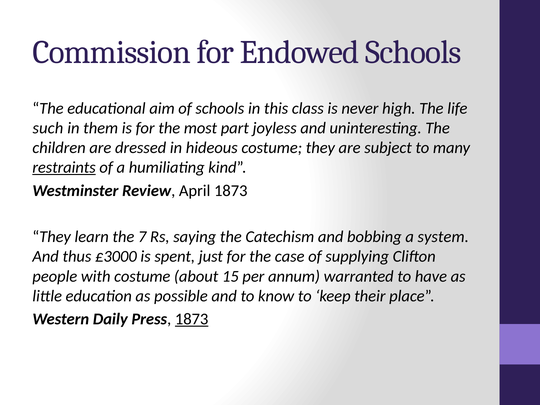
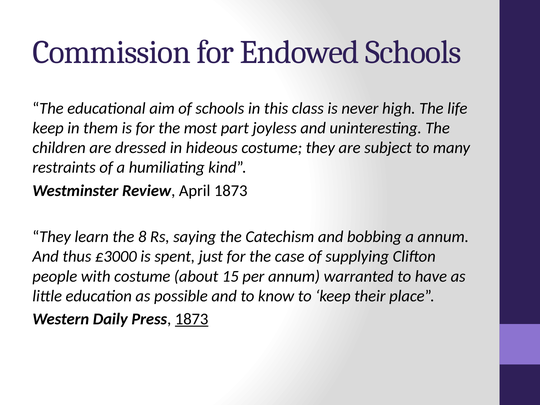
such at (48, 128): such -> keep
restraints underline: present -> none
7: 7 -> 8
a system: system -> annum
